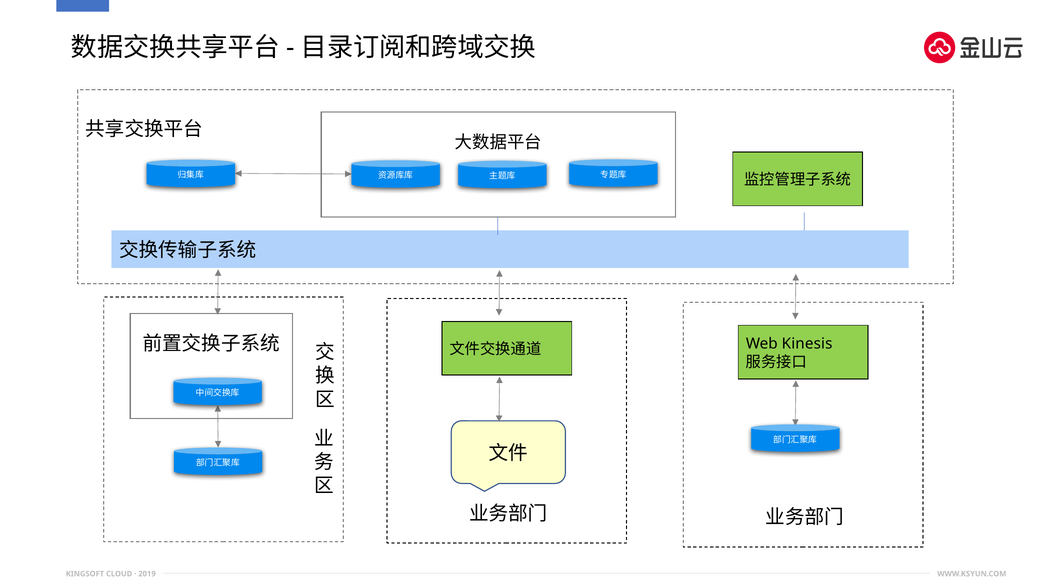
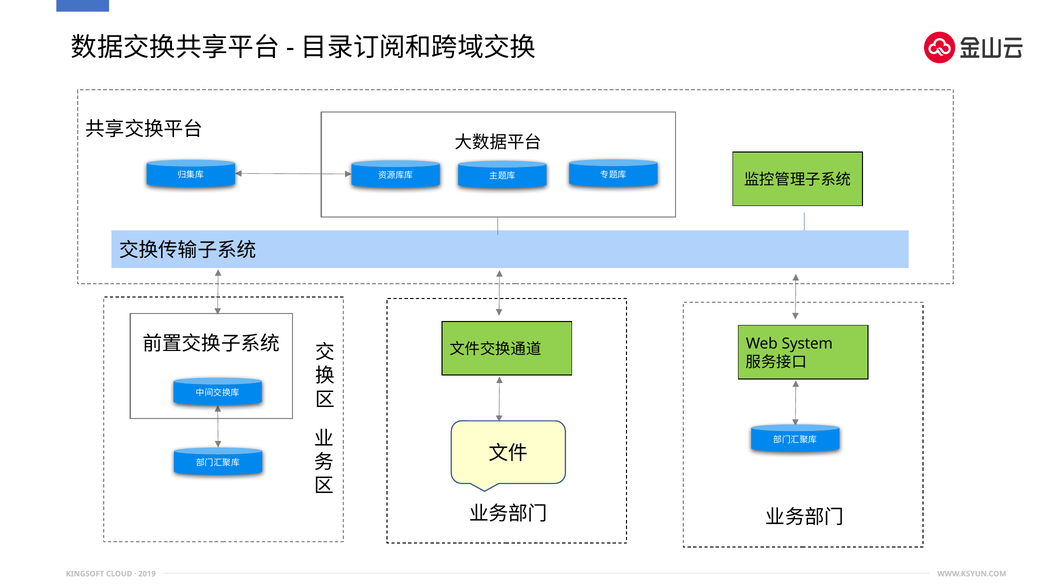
Kinesis: Kinesis -> System
